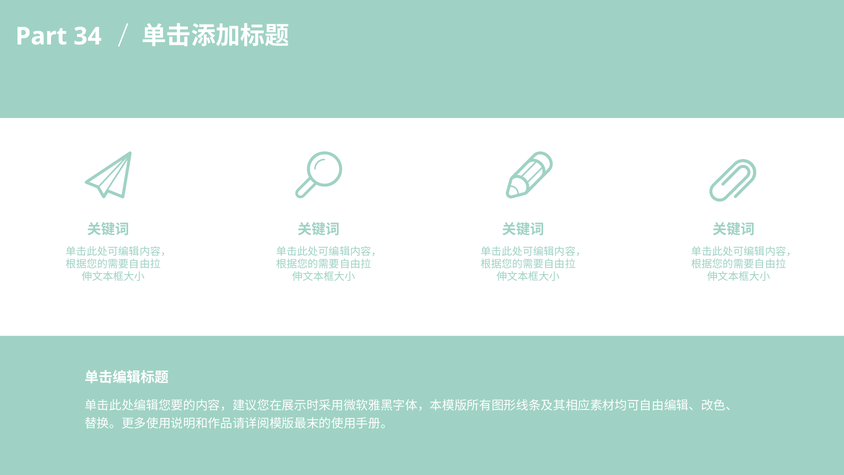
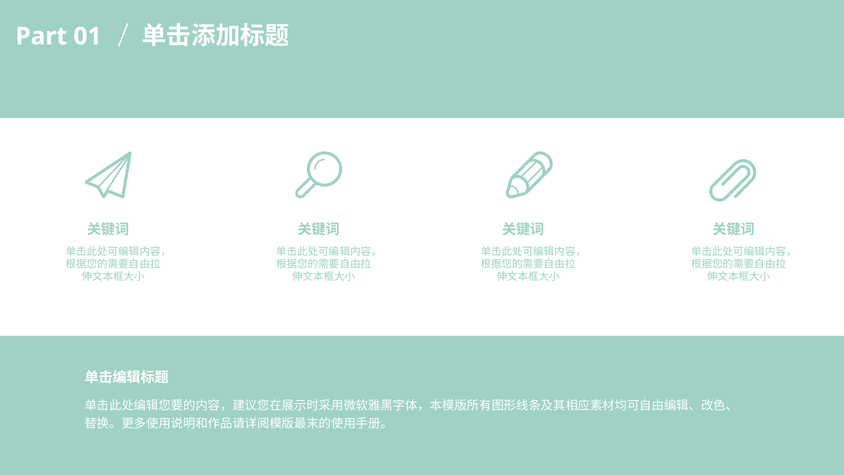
34: 34 -> 01
